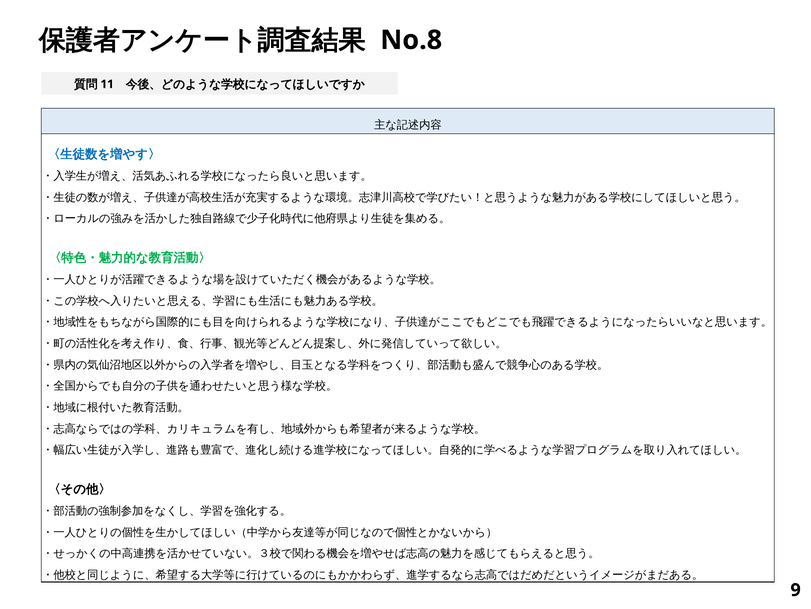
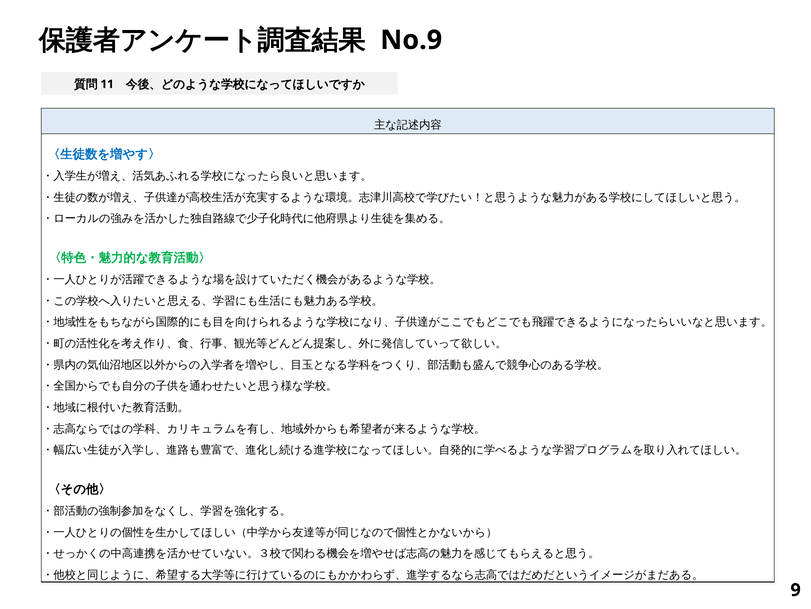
No.8: No.8 -> No.9
